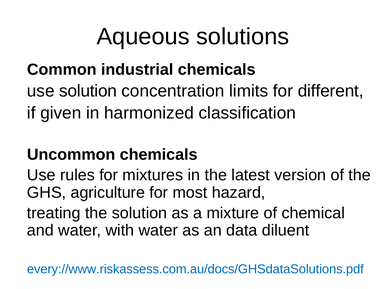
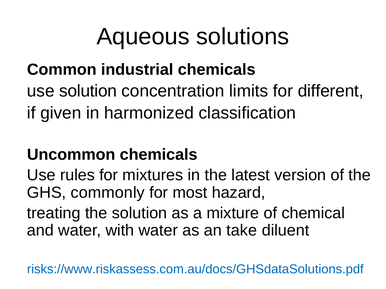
agriculture: agriculture -> commonly
data: data -> take
every://www.riskassess.com.au/docs/GHSdataSolutions.pdf: every://www.riskassess.com.au/docs/GHSdataSolutions.pdf -> risks://www.riskassess.com.au/docs/GHSdataSolutions.pdf
